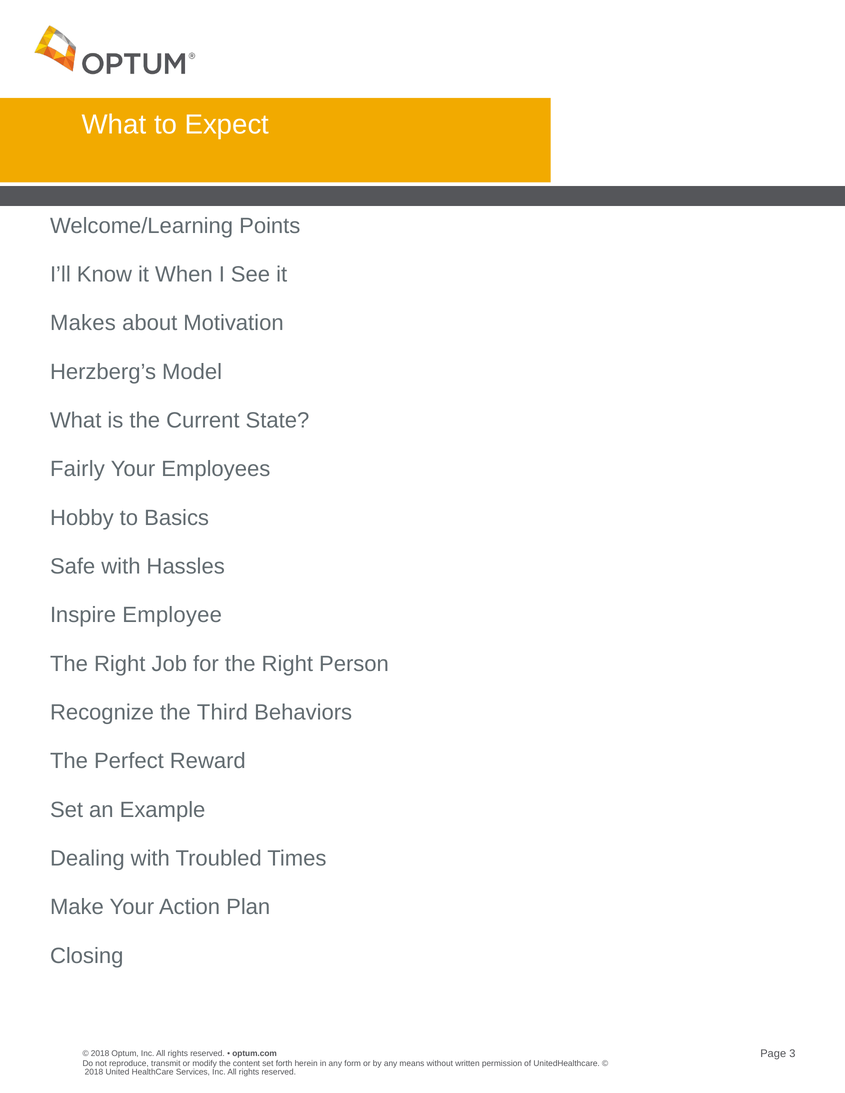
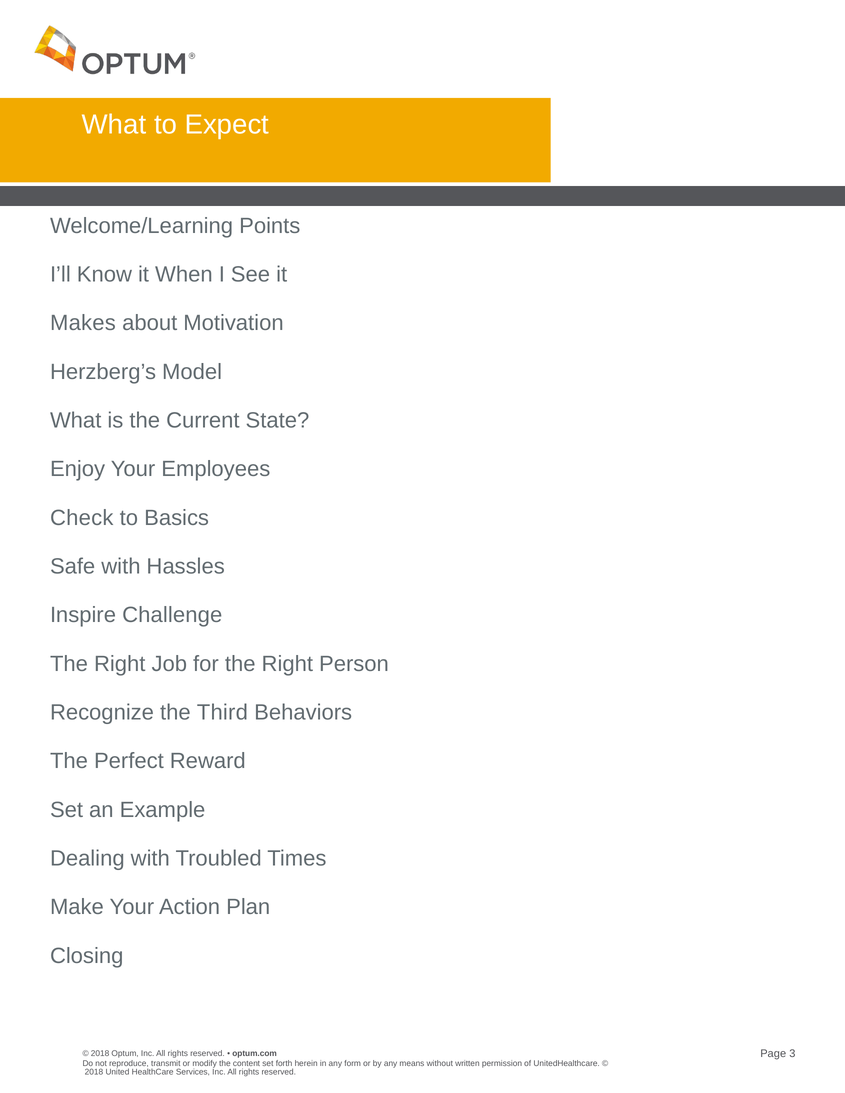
Fairly: Fairly -> Enjoy
Hobby: Hobby -> Check
Employee: Employee -> Challenge
